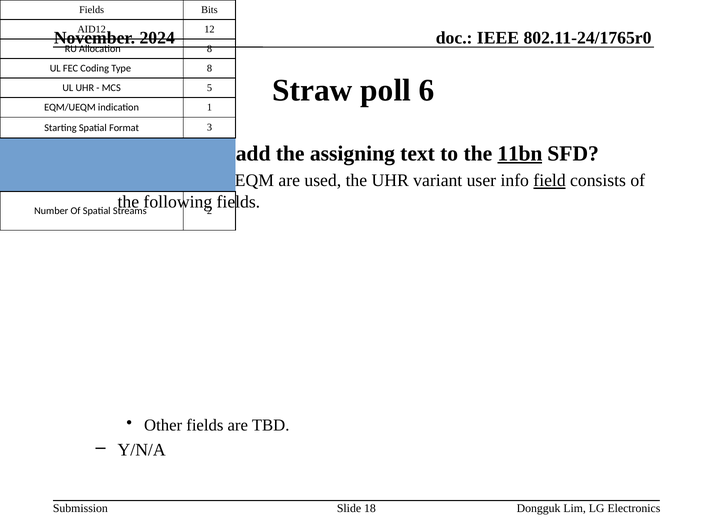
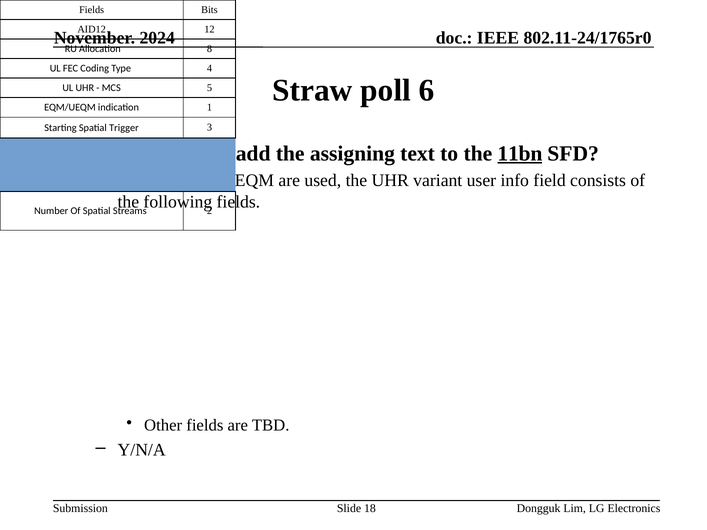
Type 8: 8 -> 4
Format: Format -> Trigger
field underline: present -> none
